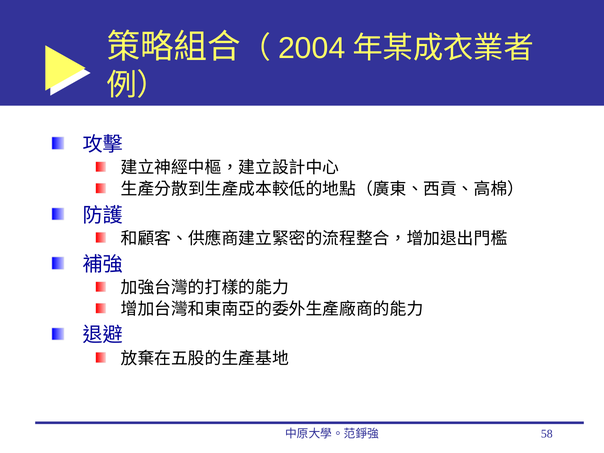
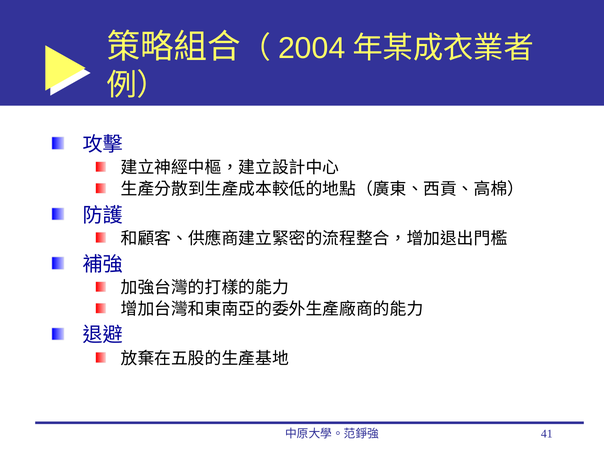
58: 58 -> 41
